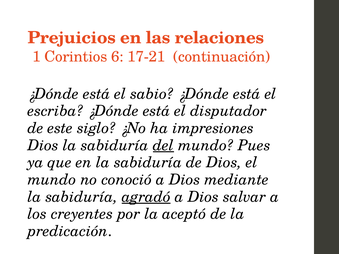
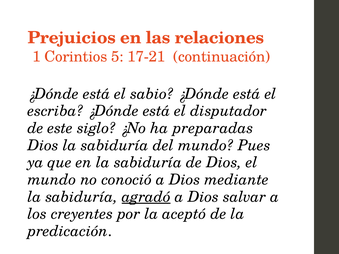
6: 6 -> 5
impresiones: impresiones -> preparadas
del underline: present -> none
